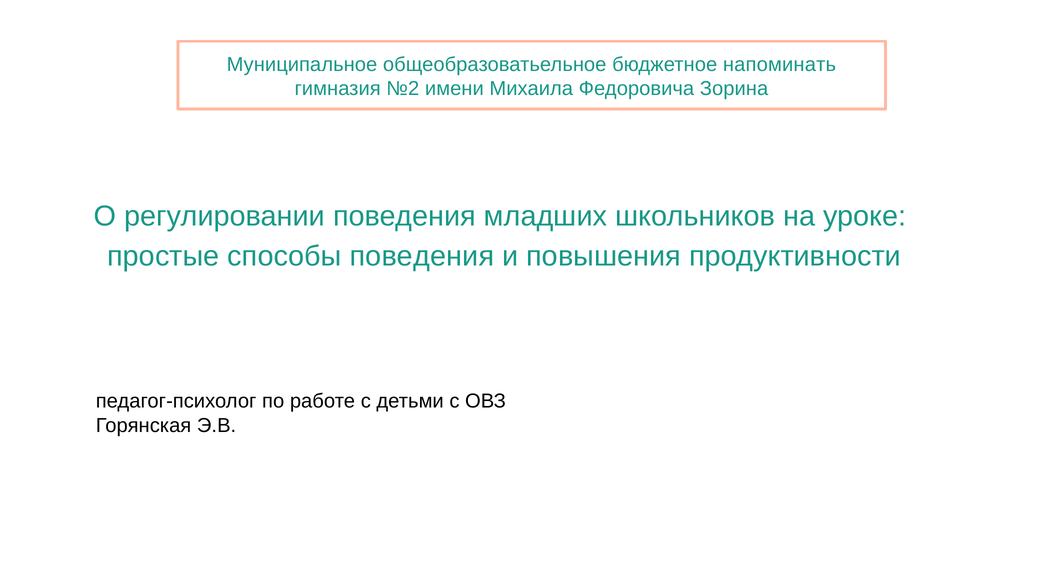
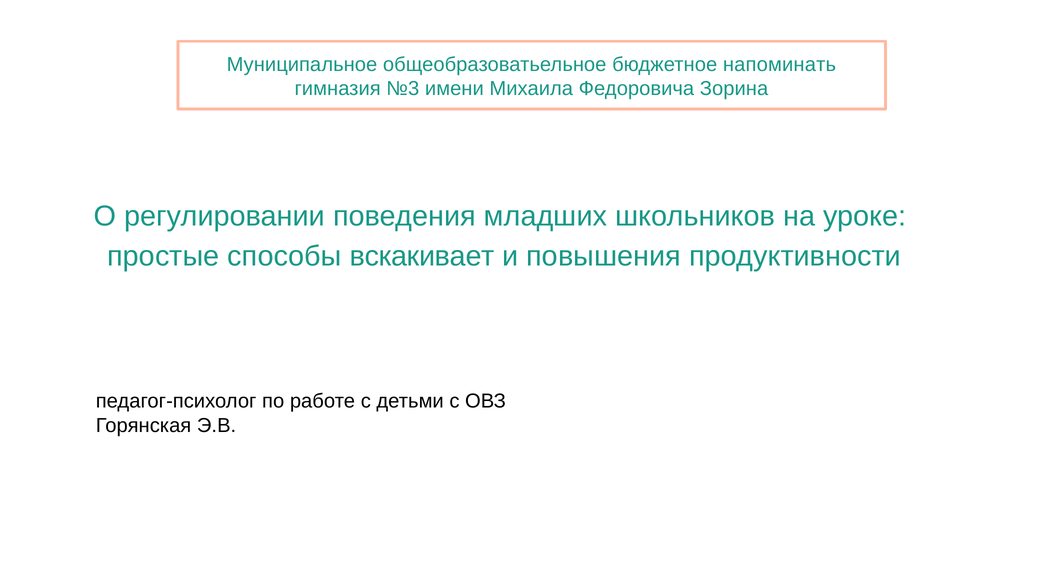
№2: №2 -> №3
способы поведения: поведения -> вскакивает
